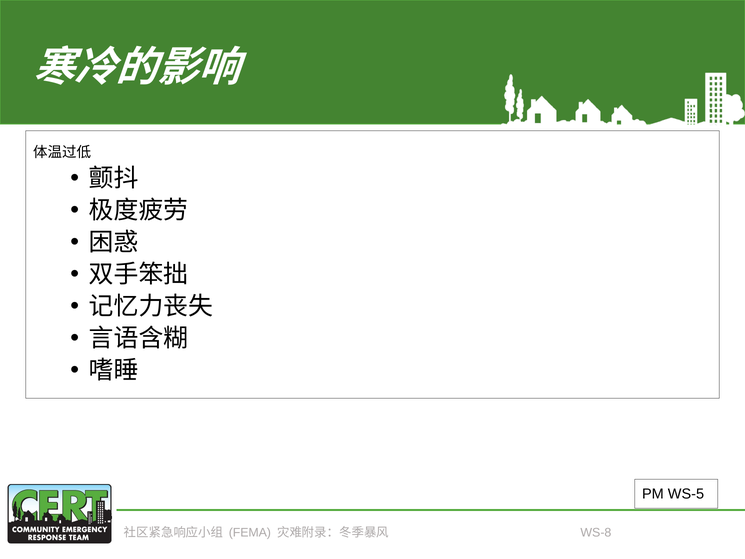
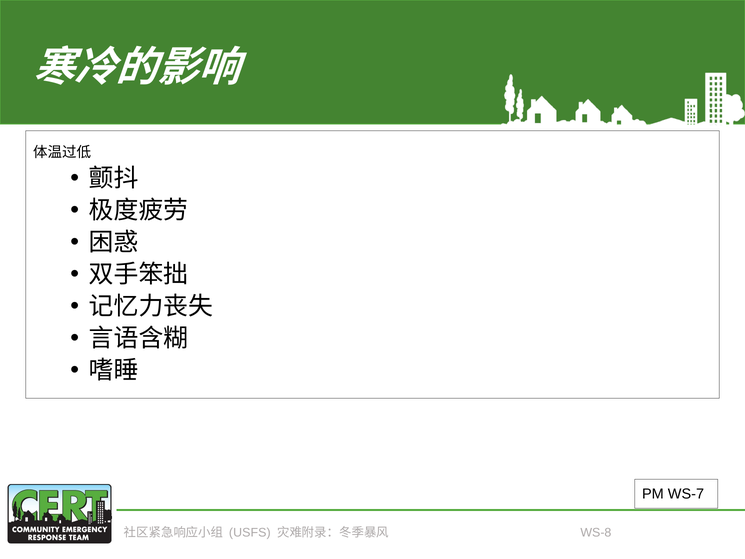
WS-5: WS-5 -> WS-7
FEMA: FEMA -> USFS
